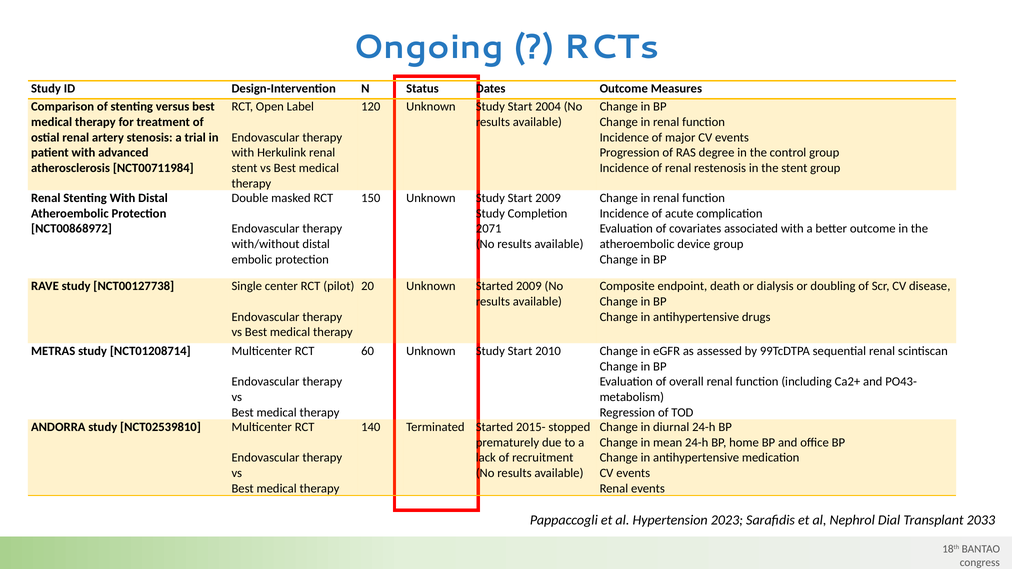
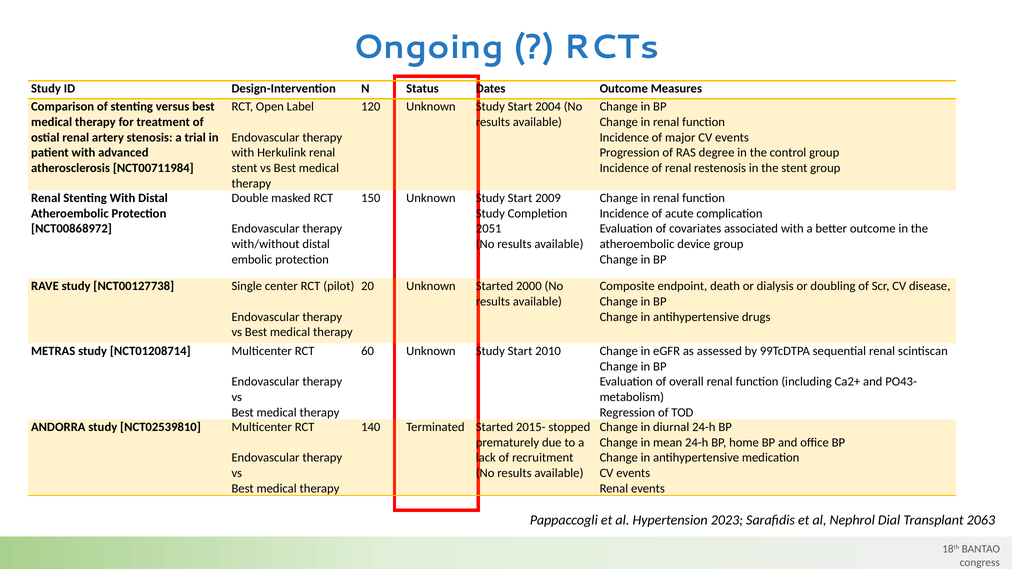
2071: 2071 -> 2051
Started 2009: 2009 -> 2000
2033: 2033 -> 2063
